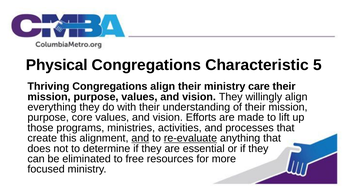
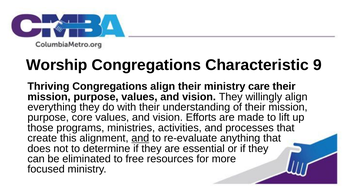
Physical: Physical -> Worship
5: 5 -> 9
re-evaluate underline: present -> none
